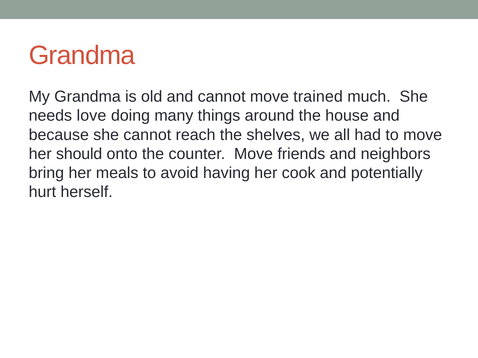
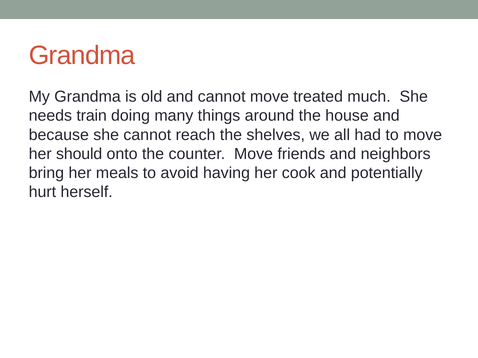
trained: trained -> treated
love: love -> train
